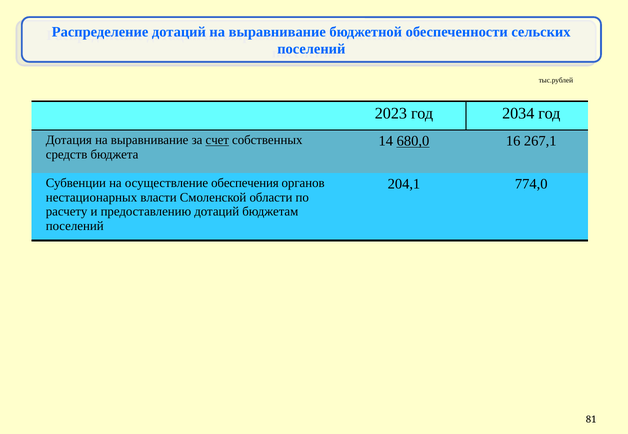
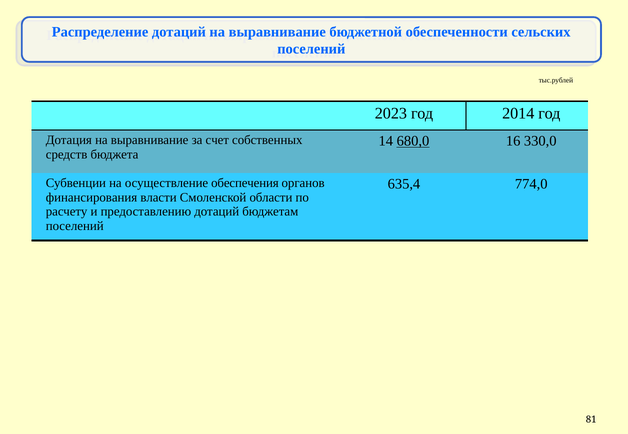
2034: 2034 -> 2014
счет underline: present -> none
267,1: 267,1 -> 330,0
204,1: 204,1 -> 635,4
нестационарных: нестационарных -> финансирования
